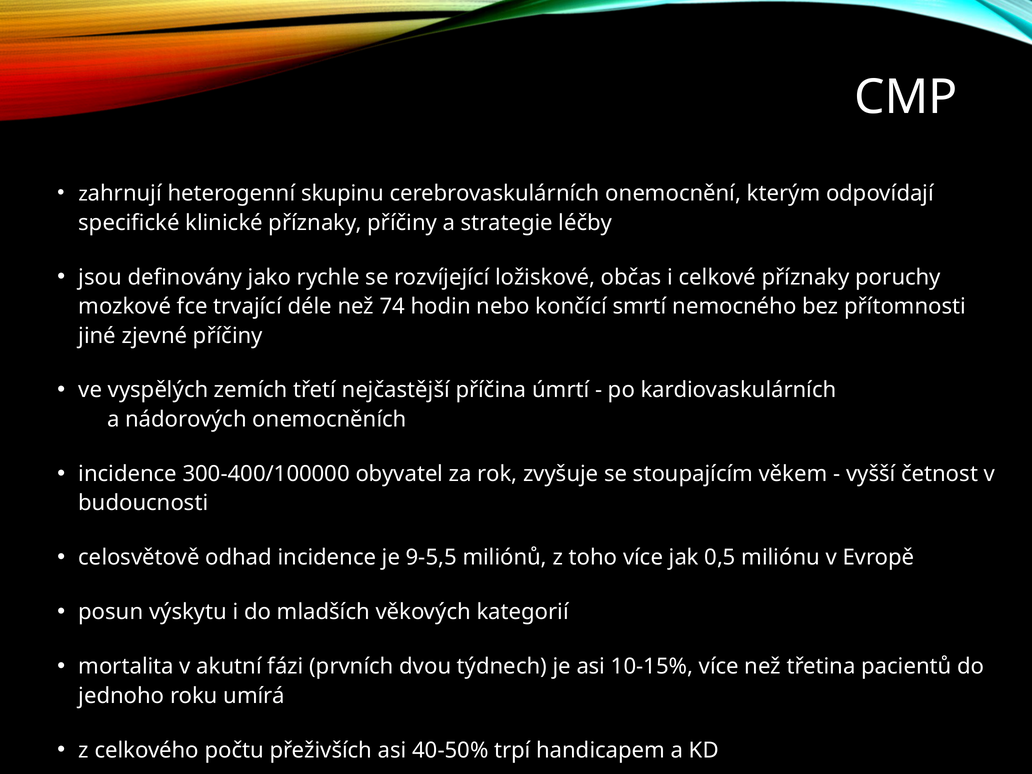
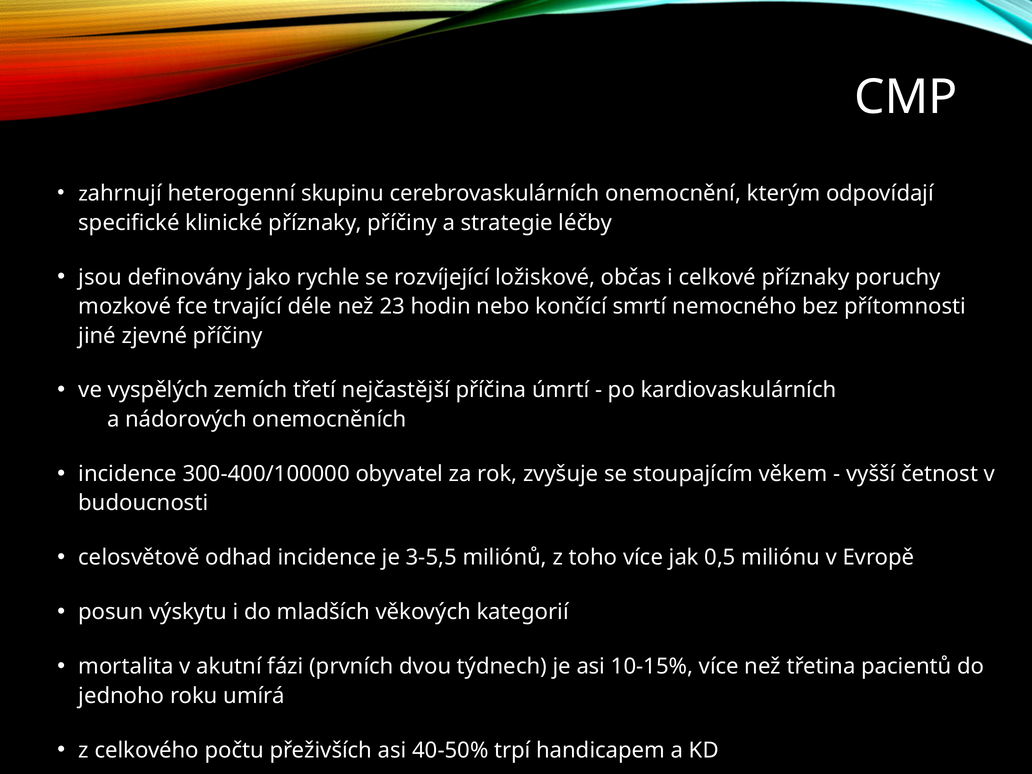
74: 74 -> 23
9-5,5: 9-5,5 -> 3-5,5
